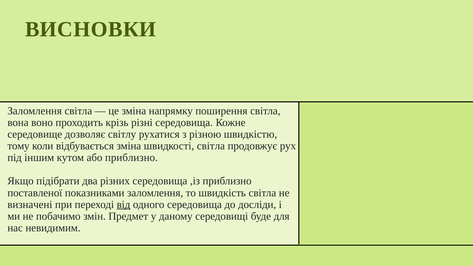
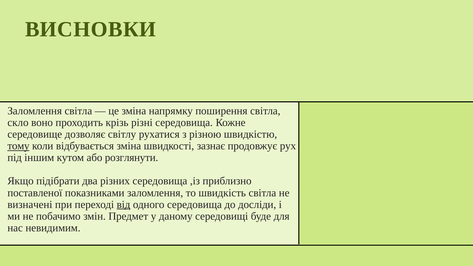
вона: вона -> скло
тому underline: none -> present
швидкості світла: світла -> зазнає
або приблизно: приблизно -> розглянути
